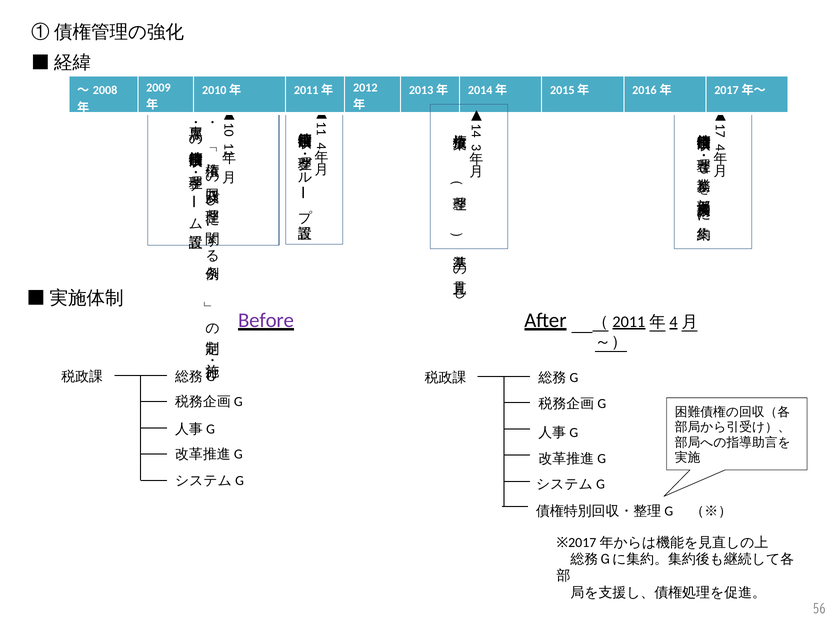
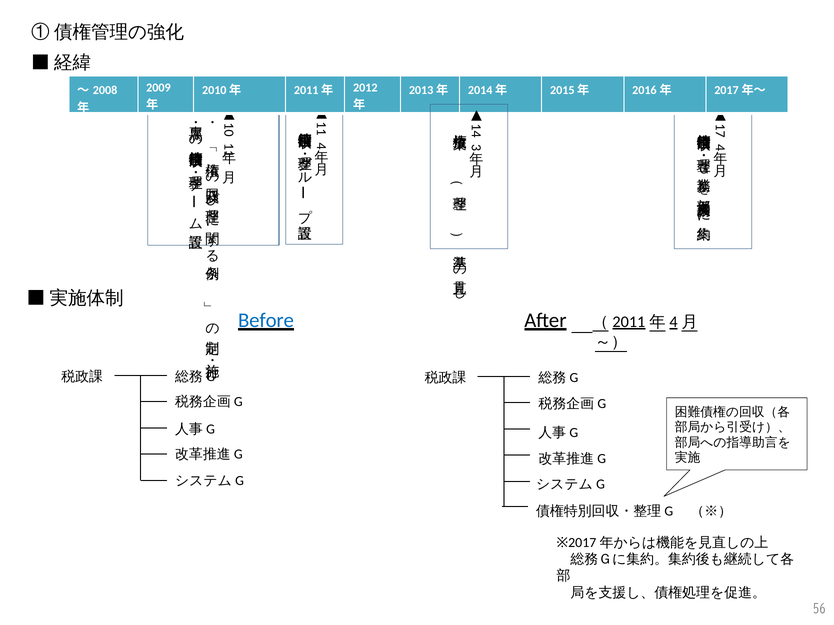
Before colour: purple -> blue
